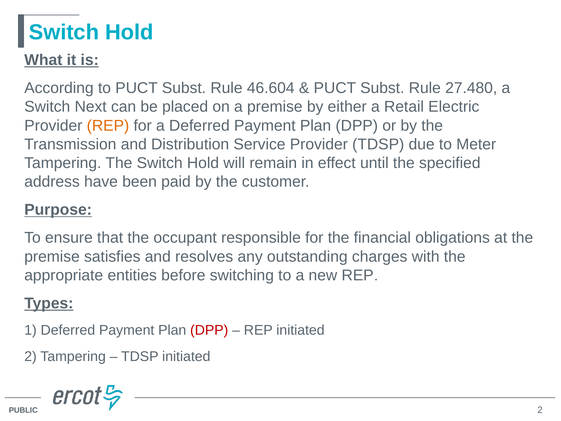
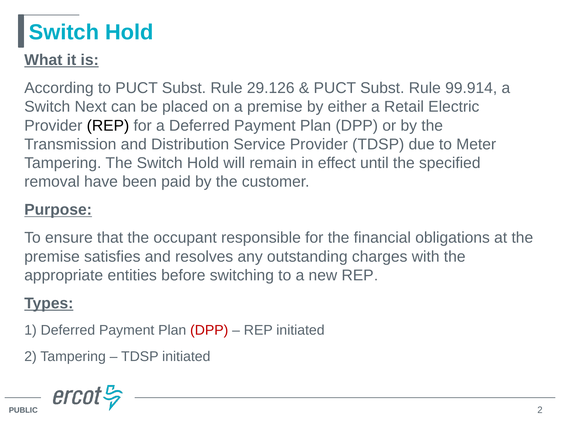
46.604: 46.604 -> 29.126
27.480: 27.480 -> 99.914
REP at (108, 125) colour: orange -> black
address: address -> removal
